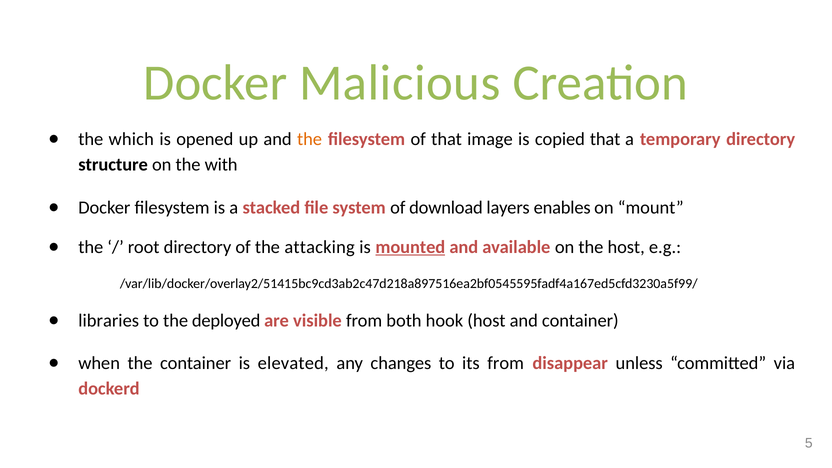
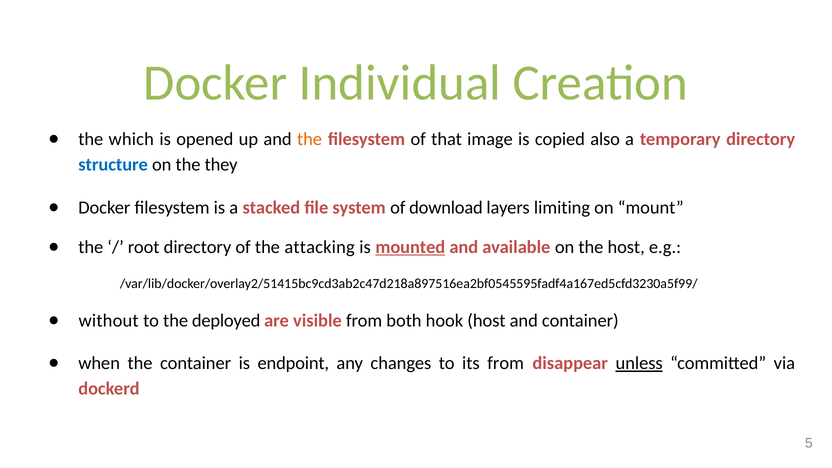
Malicious: Malicious -> Individual
copied that: that -> also
structure colour: black -> blue
with: with -> they
enables: enables -> limiting
libraries: libraries -> without
elevated: elevated -> endpoint
unless underline: none -> present
